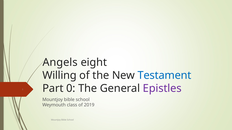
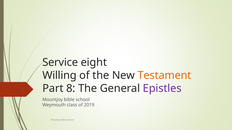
Angels: Angels -> Service
Testament colour: blue -> orange
0: 0 -> 8
